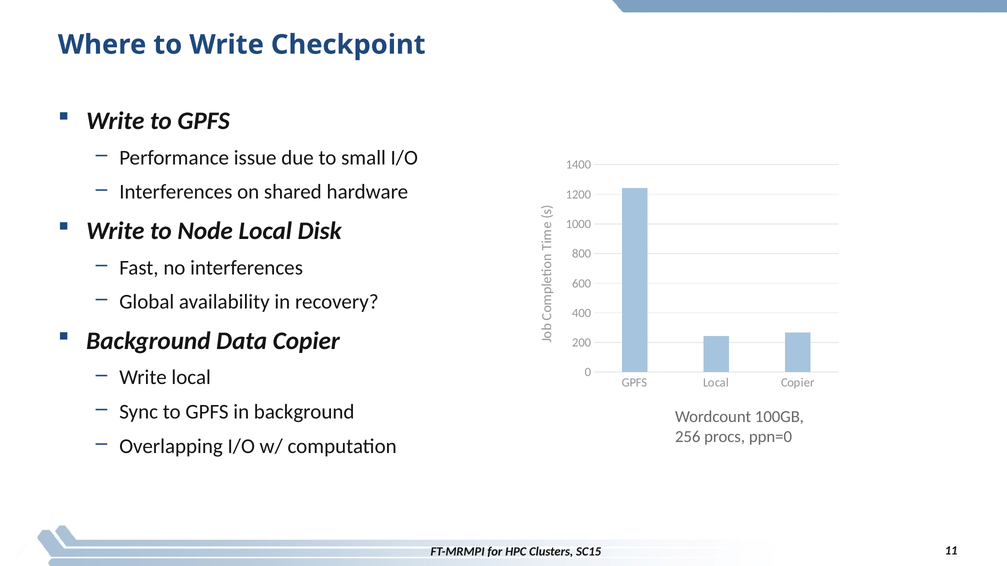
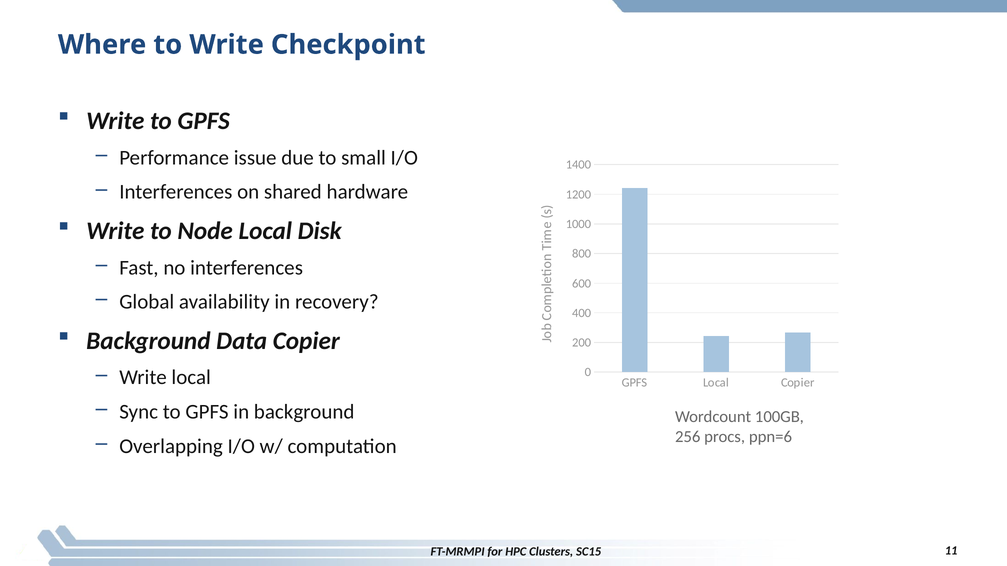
ppn=0: ppn=0 -> ppn=6
